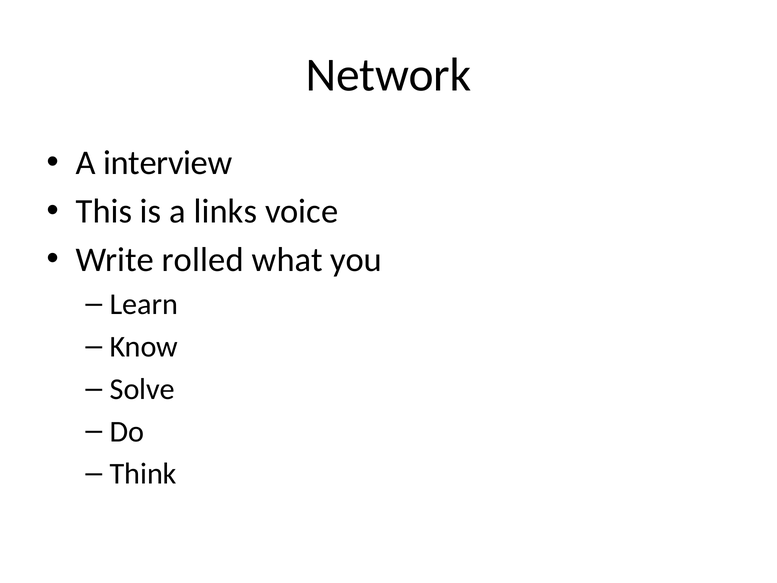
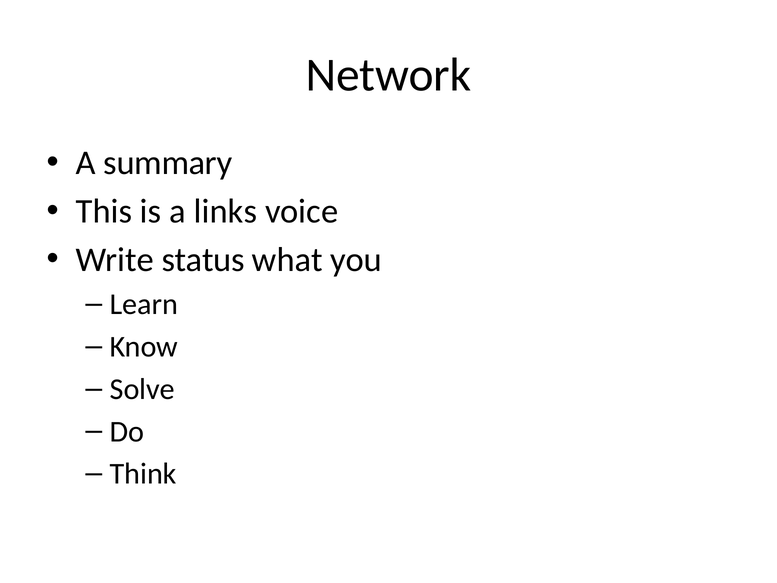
interview: interview -> summary
rolled: rolled -> status
